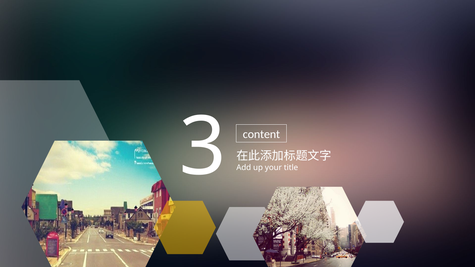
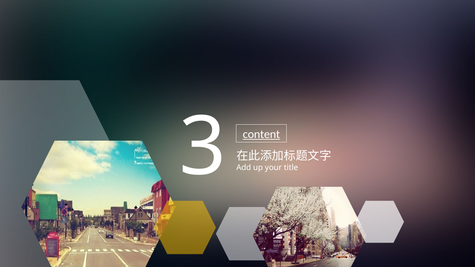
content underline: none -> present
